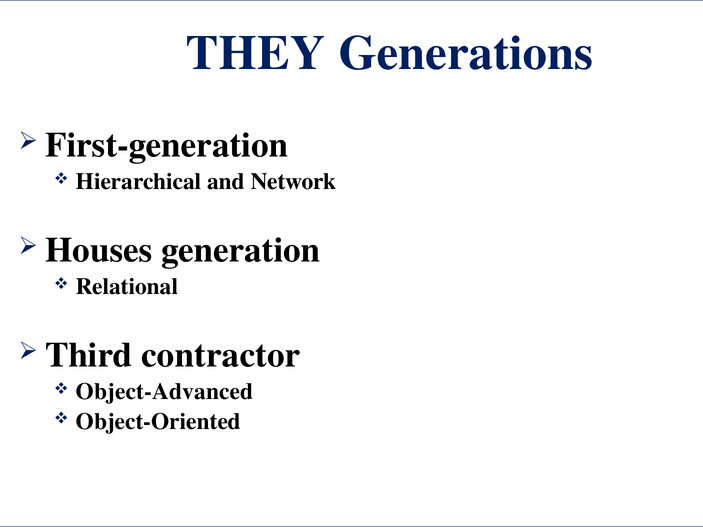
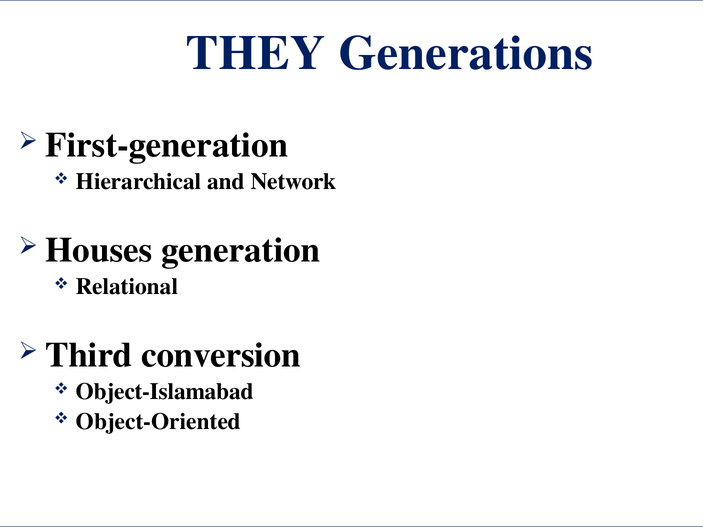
contractor: contractor -> conversion
Object-Advanced: Object-Advanced -> Object-Islamabad
